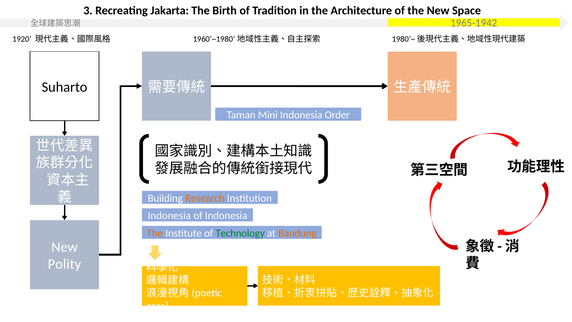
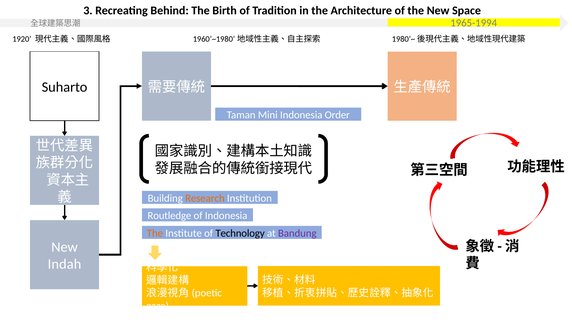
Jakarta: Jakarta -> Behind
1965-1942: 1965-1942 -> 1965-1994
Indonesia at (169, 215): Indonesia -> Routledge
Technology colour: green -> black
Bandung colour: orange -> purple
Polity: Polity -> Indah
